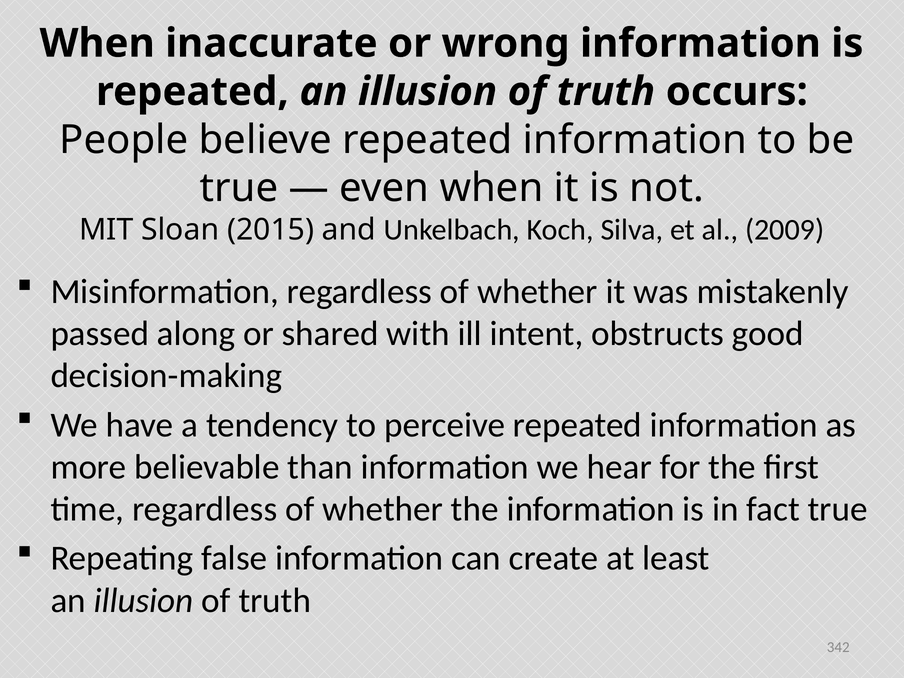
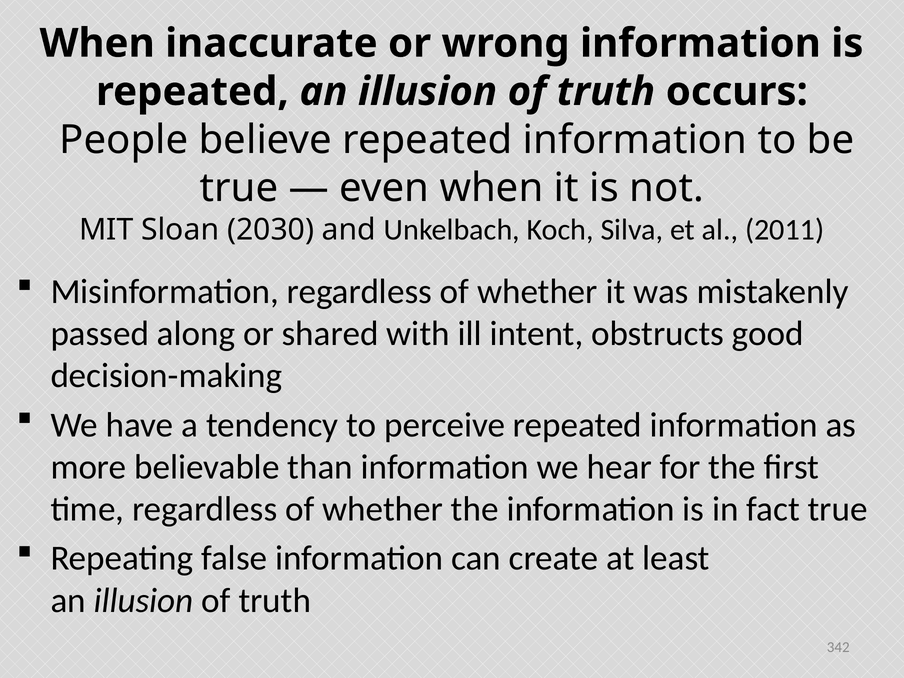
2015: 2015 -> 2030
2009: 2009 -> 2011
